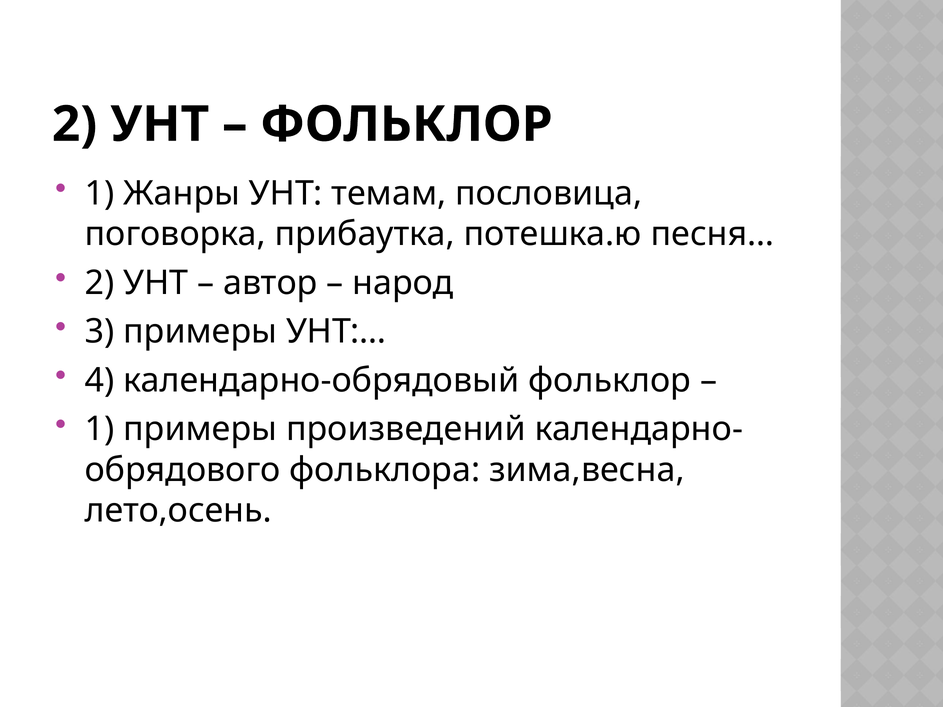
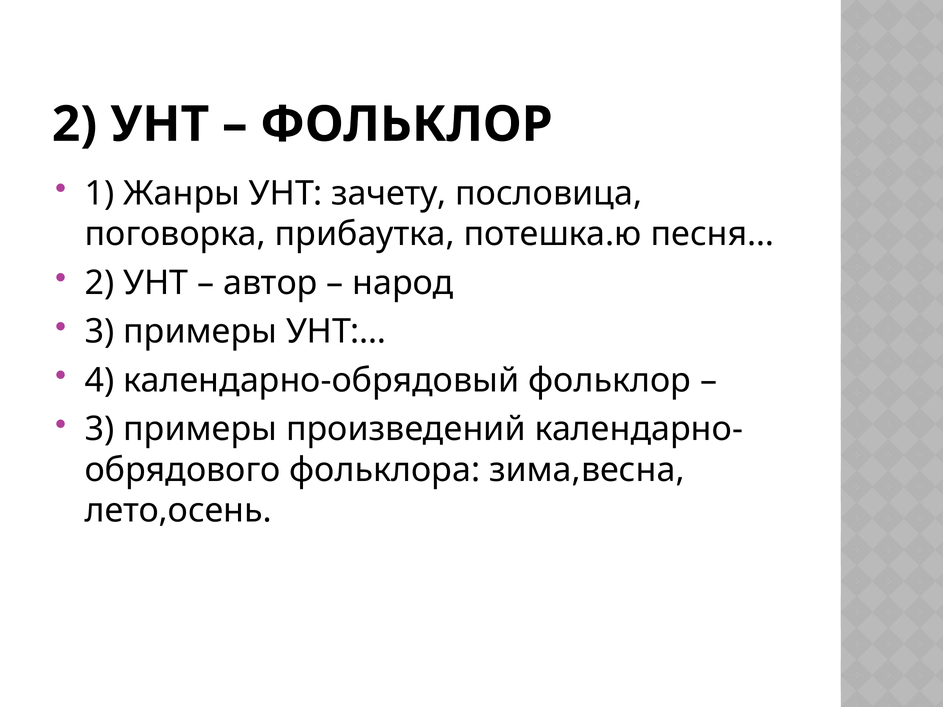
темам: темам -> зачету
1 at (100, 429): 1 -> 3
